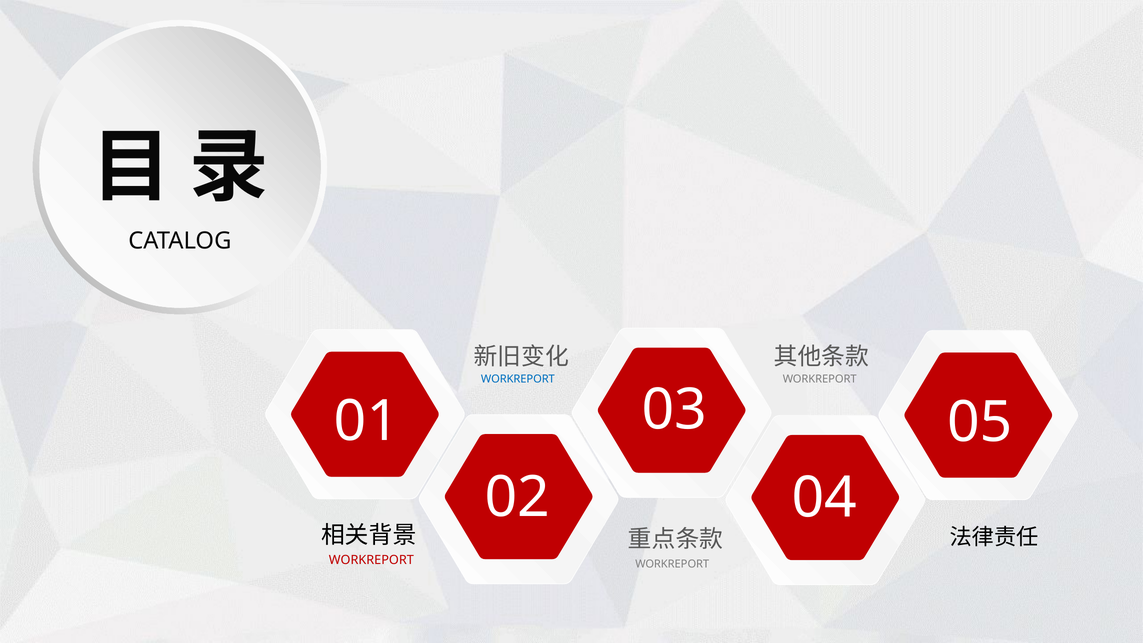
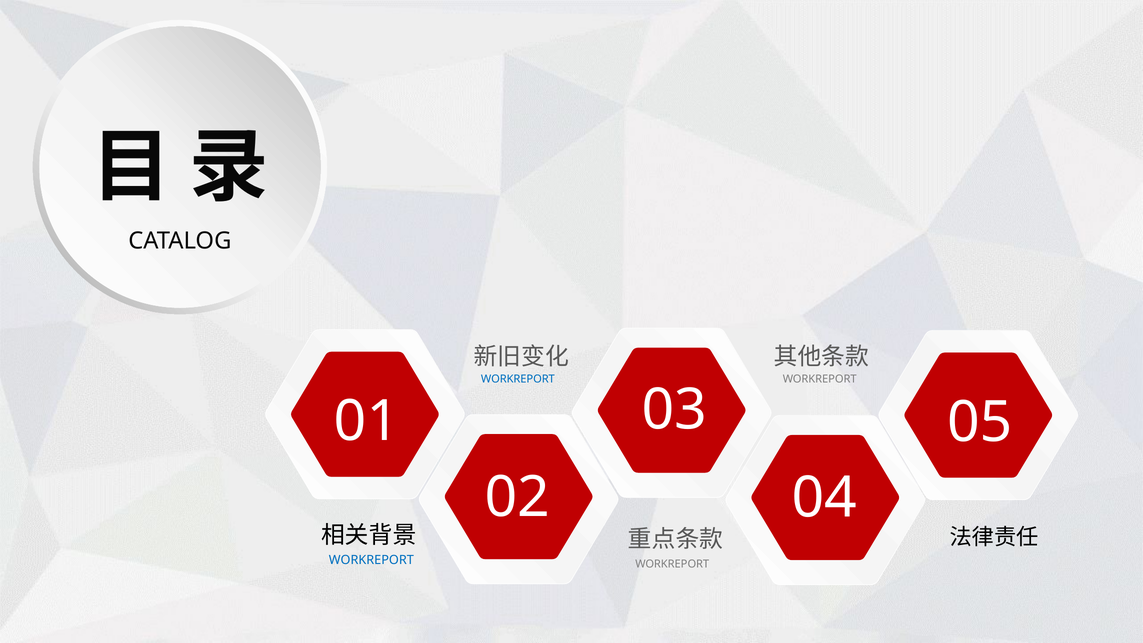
WORKREPORT at (371, 560) colour: red -> blue
